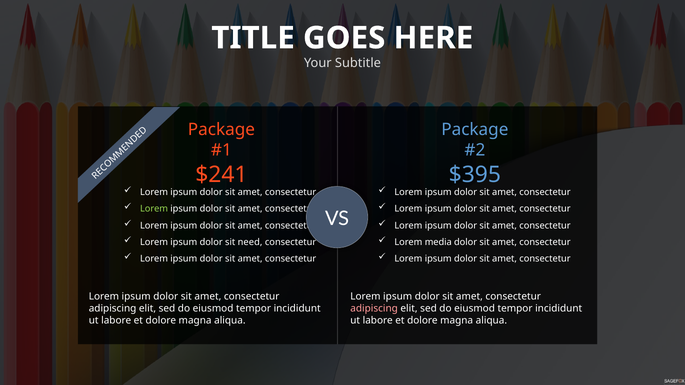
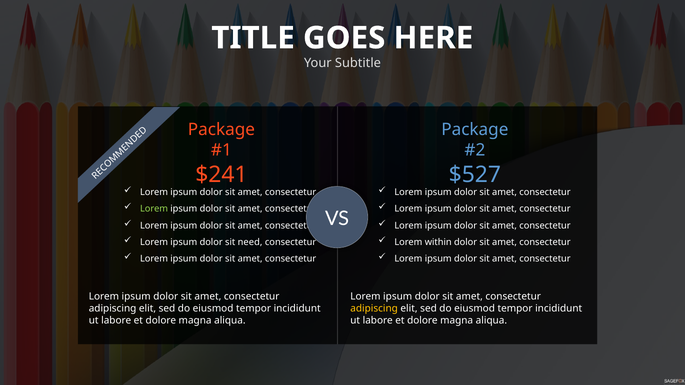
$395: $395 -> $527
media: media -> within
adipiscing at (374, 309) colour: pink -> yellow
